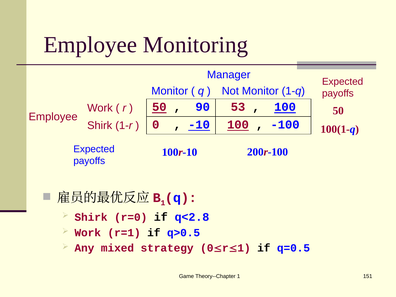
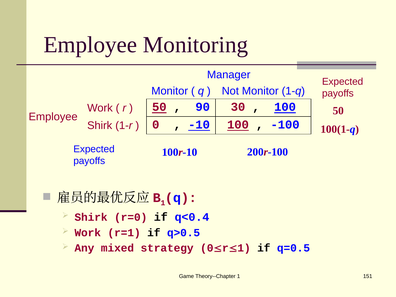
53: 53 -> 30
q<2.8: q<2.8 -> q<0.4
